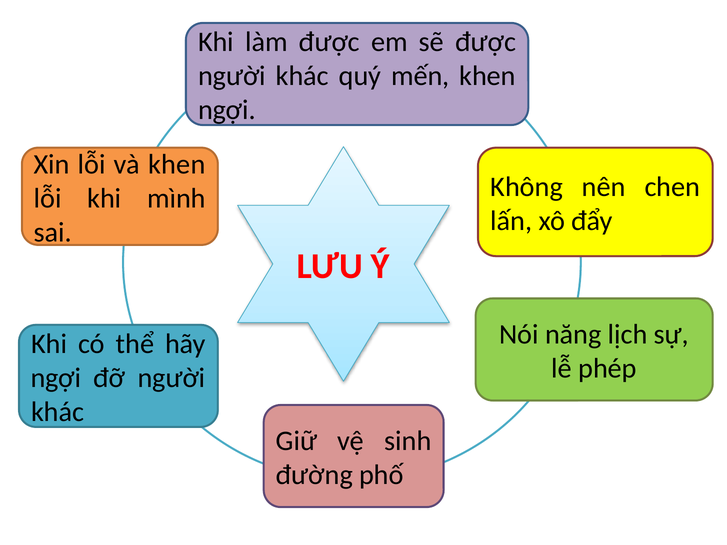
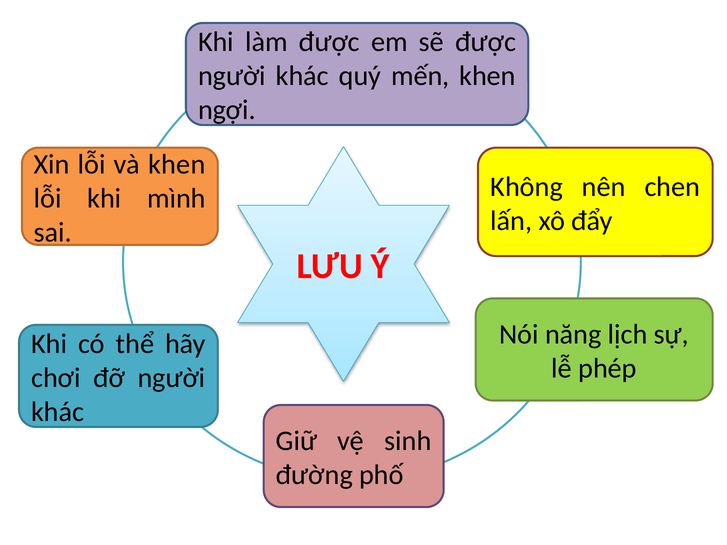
ngợi at (56, 378): ngợi -> chơi
